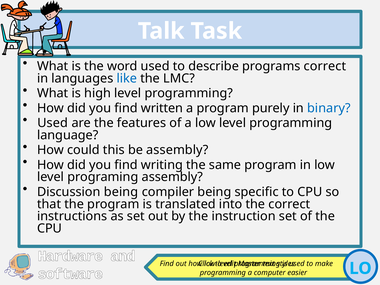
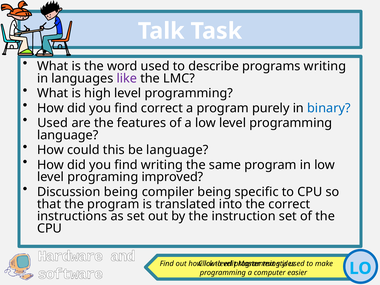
programs correct: correct -> writing
like colour: blue -> purple
find written: written -> correct
be assembly: assembly -> language
programing assembly: assembly -> improved
